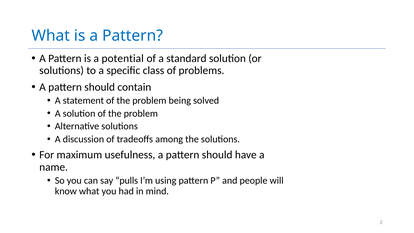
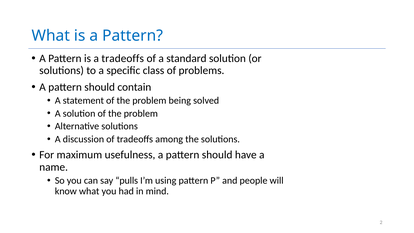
a potential: potential -> tradeoffs
